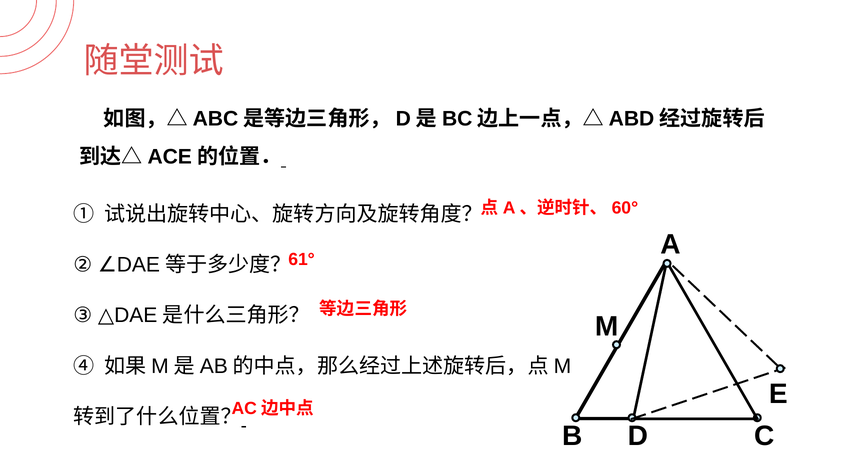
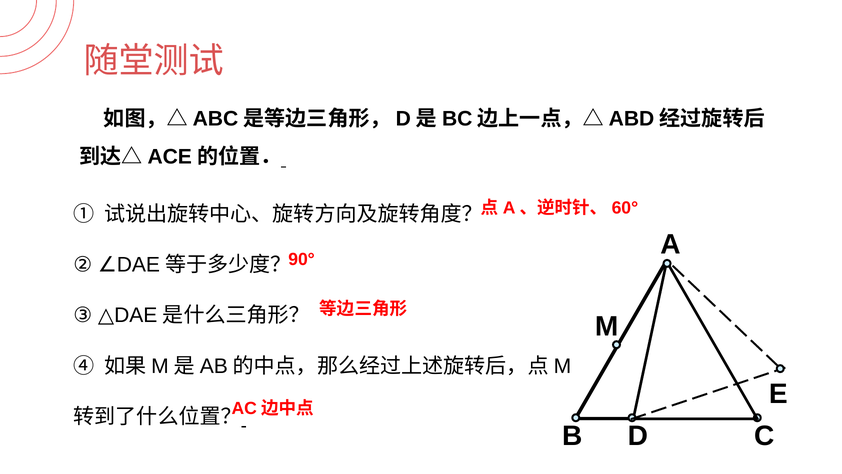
61°: 61° -> 90°
